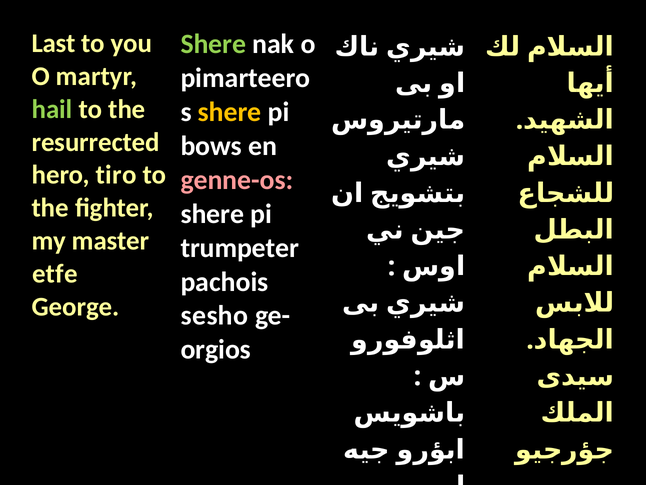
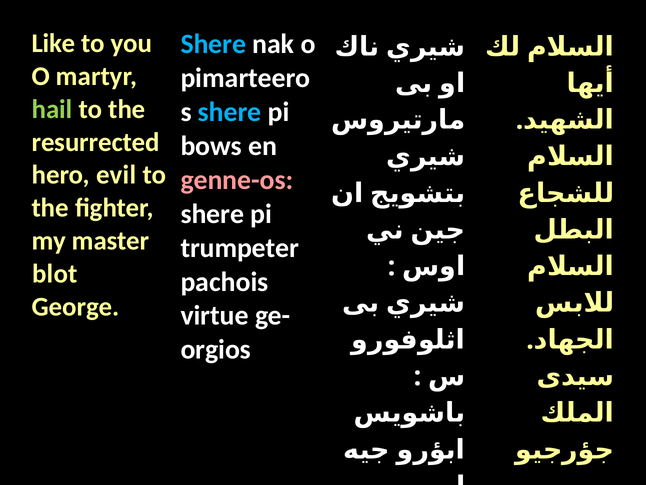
Last: Last -> Like
Shere at (213, 44) colour: light green -> light blue
shere at (230, 112) colour: yellow -> light blue
tiro: tiro -> evil
etfe: etfe -> blot
sesho: sesho -> virtue
